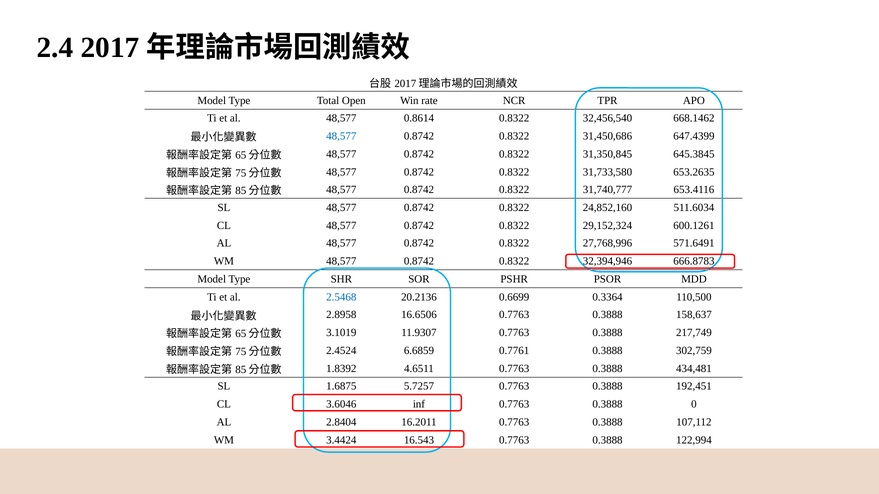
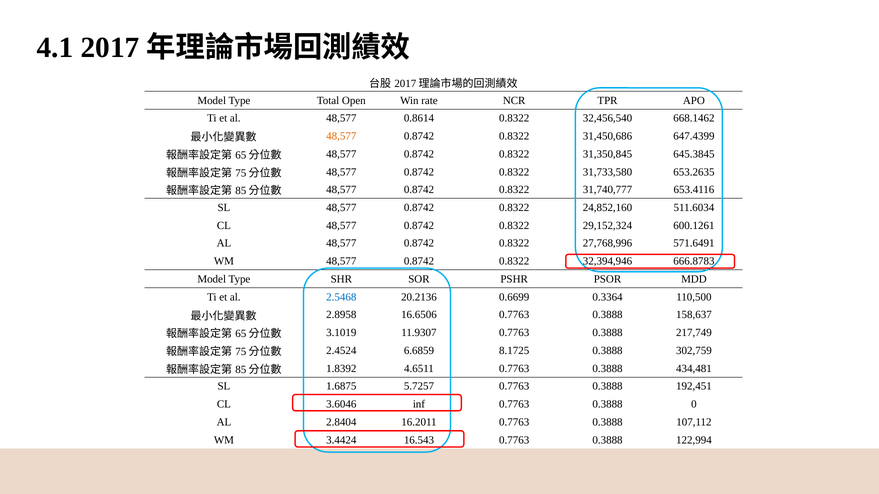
2.4: 2.4 -> 4.1
48,577 at (341, 136) colour: blue -> orange
0.7761: 0.7761 -> 8.1725
